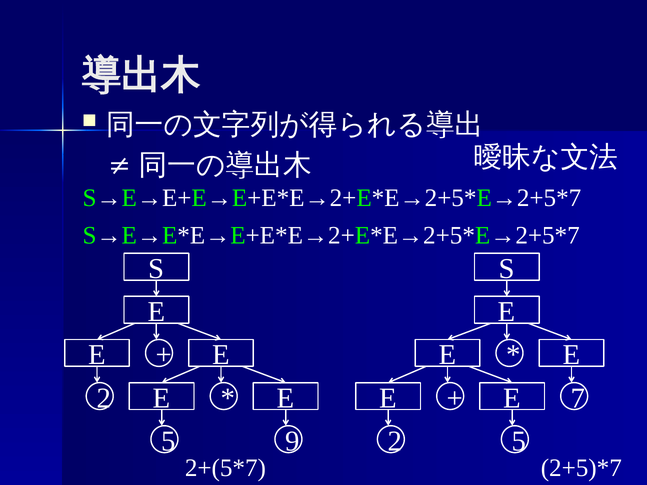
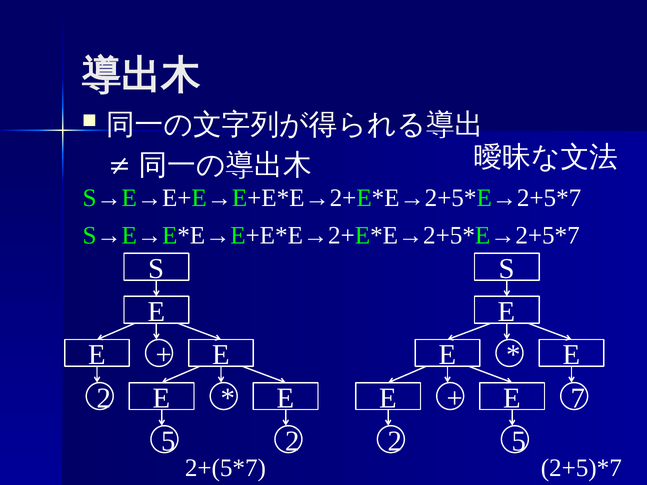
5 9: 9 -> 2
